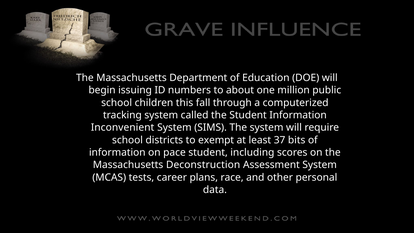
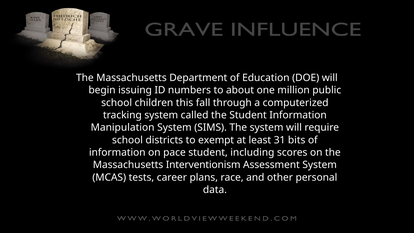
Inconvenient: Inconvenient -> Manipulation
37: 37 -> 31
Deconstruction: Deconstruction -> Interventionism
